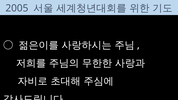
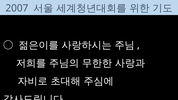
2005: 2005 -> 2007
